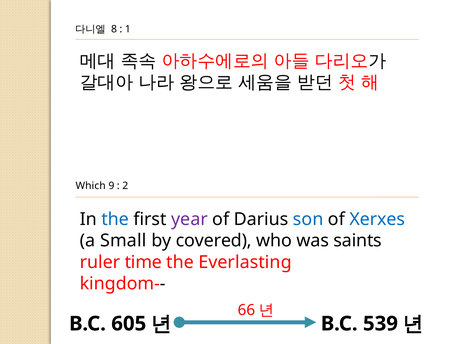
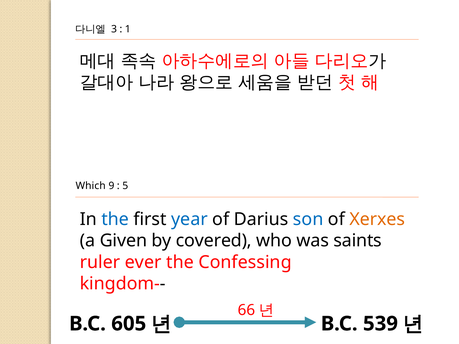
8: 8 -> 3
2: 2 -> 5
year colour: purple -> blue
Xerxes colour: blue -> orange
Small: Small -> Given
time: time -> ever
Everlasting: Everlasting -> Confessing
